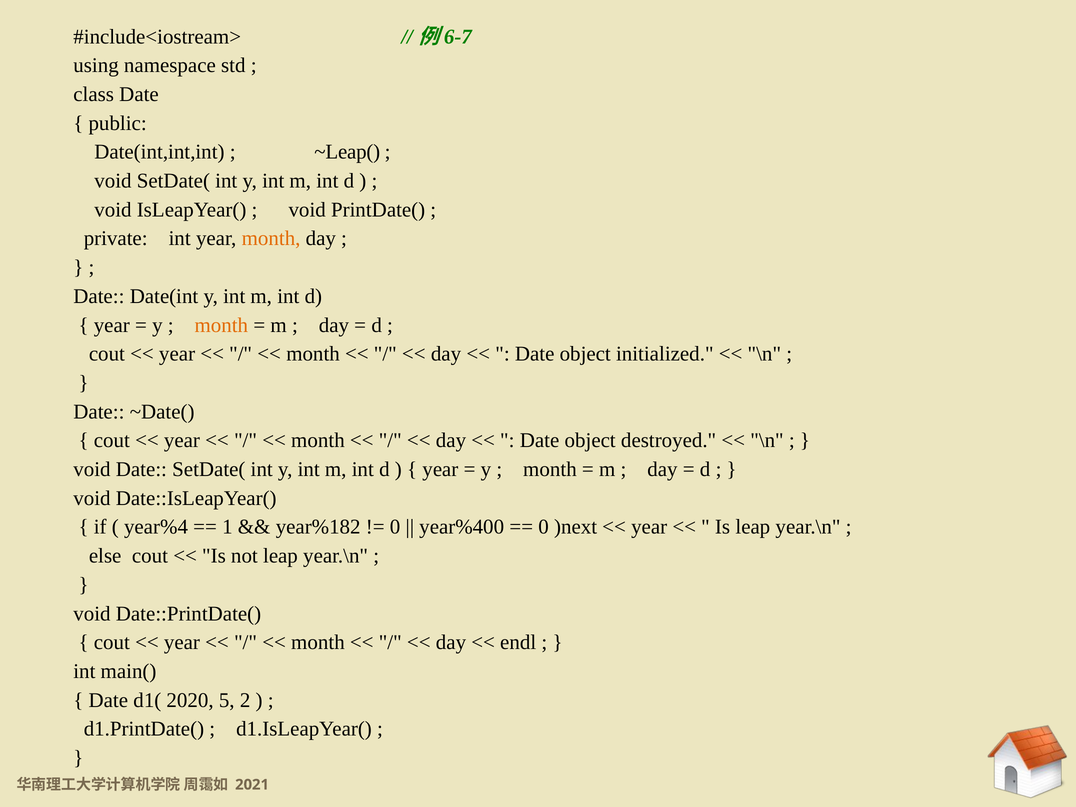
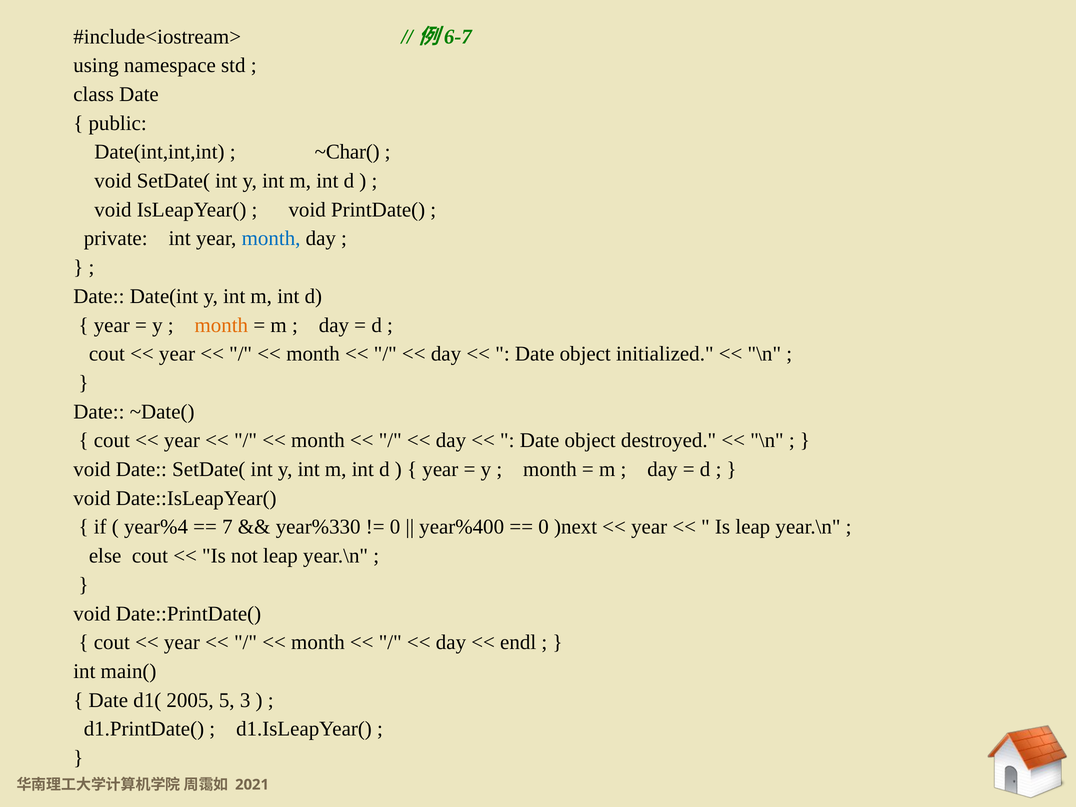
~Leap(: ~Leap( -> ~Char(
month at (271, 239) colour: orange -> blue
1: 1 -> 7
year%182: year%182 -> year%330
2020: 2020 -> 2005
2: 2 -> 3
